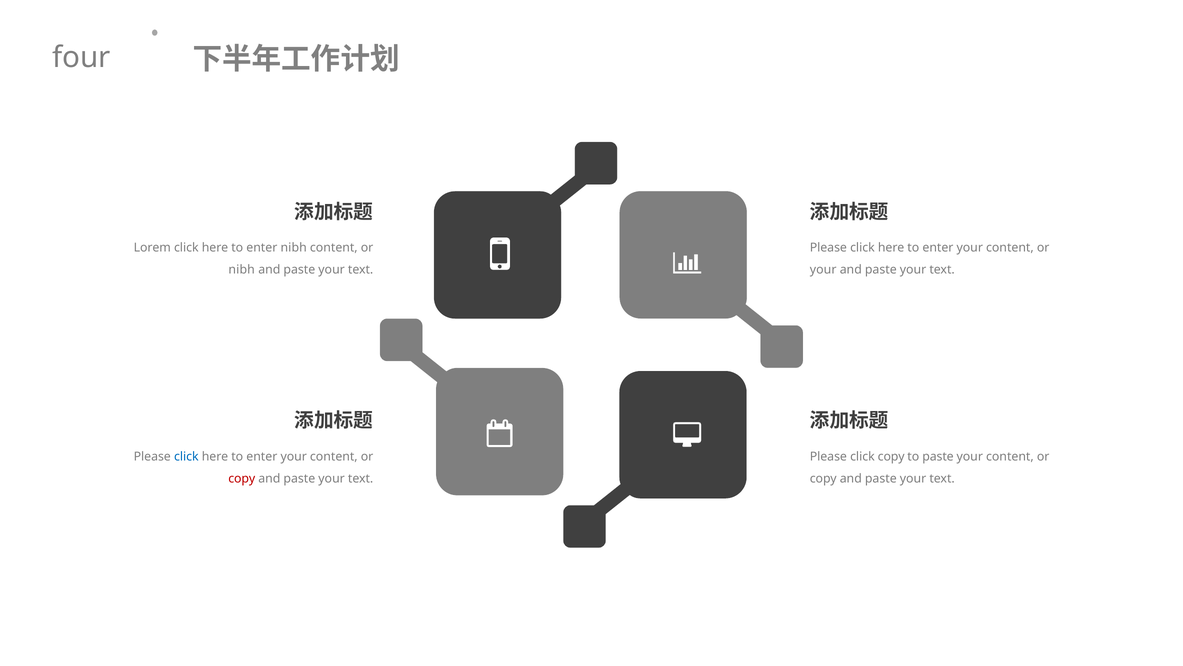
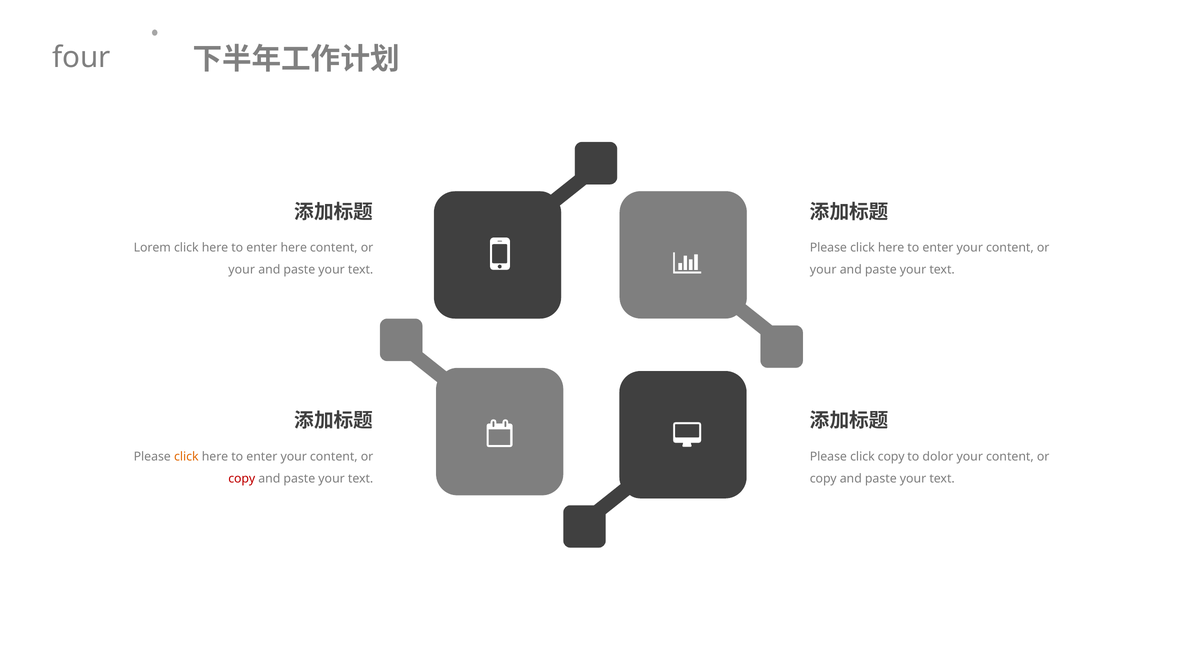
enter nibh: nibh -> here
nibh at (242, 270): nibh -> your
click at (186, 456) colour: blue -> orange
to paste: paste -> dolor
